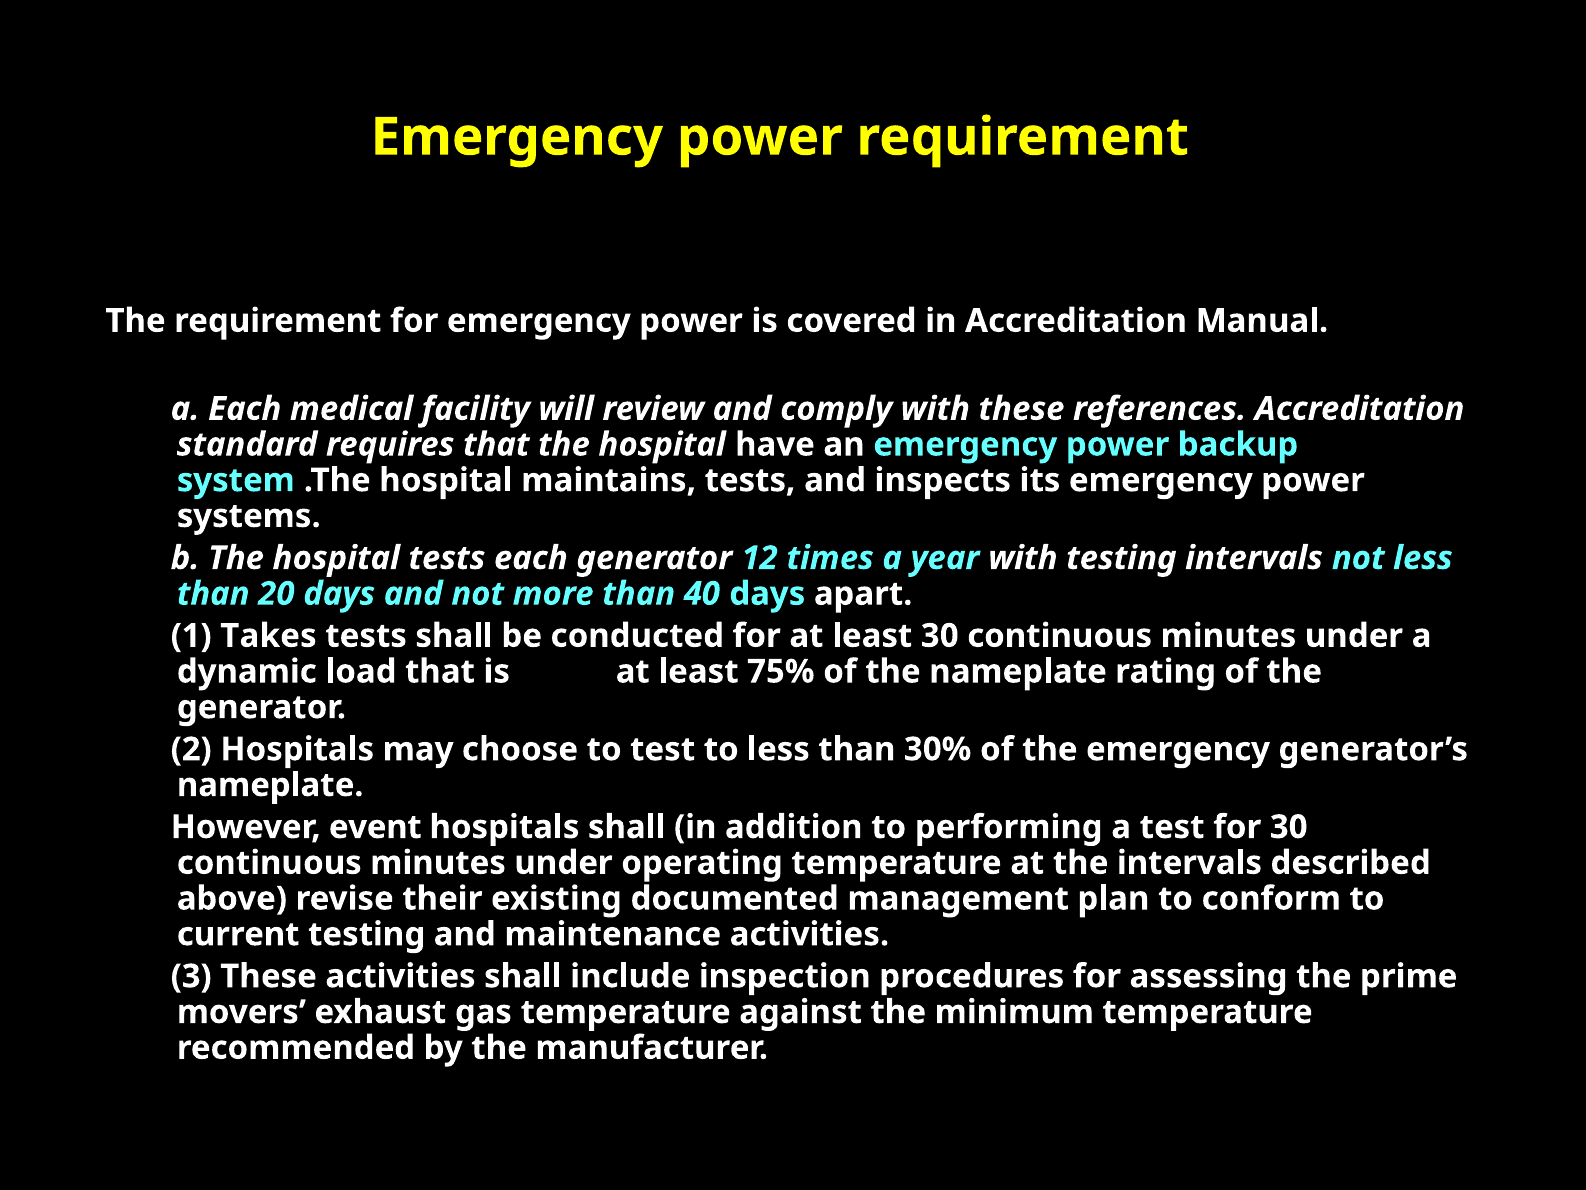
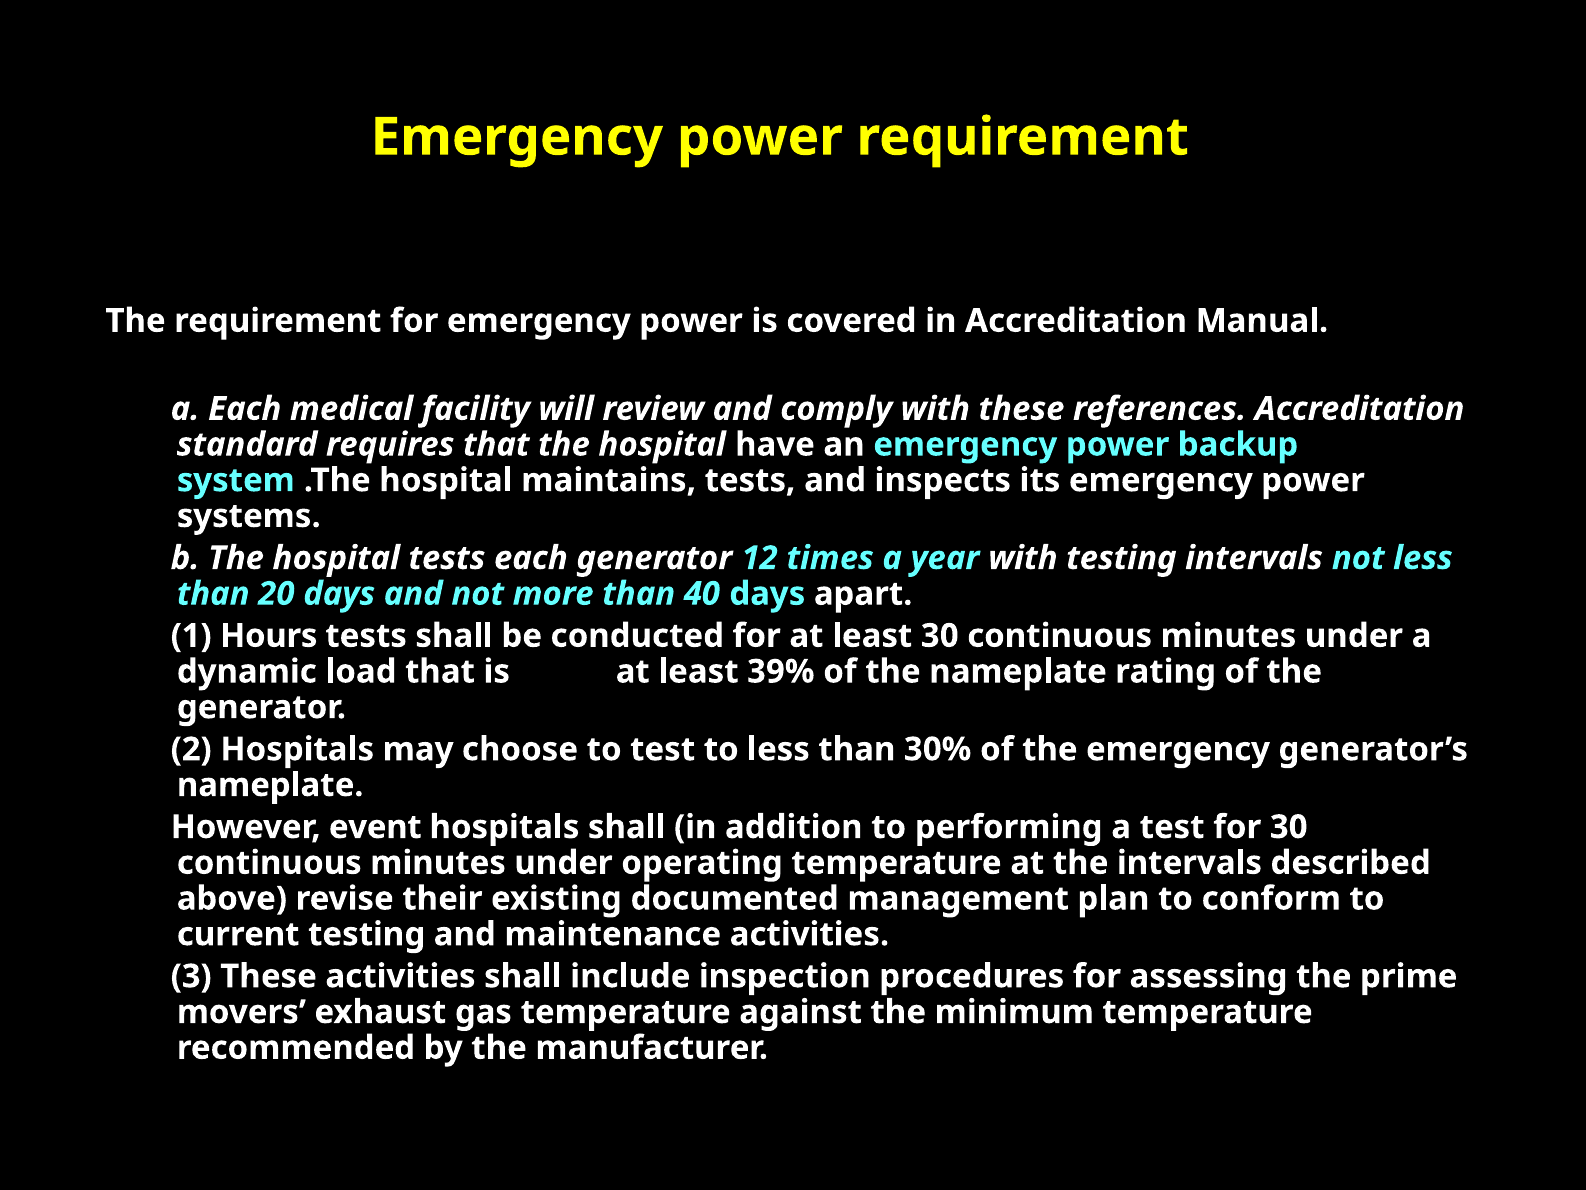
Takes: Takes -> Hours
75%: 75% -> 39%
